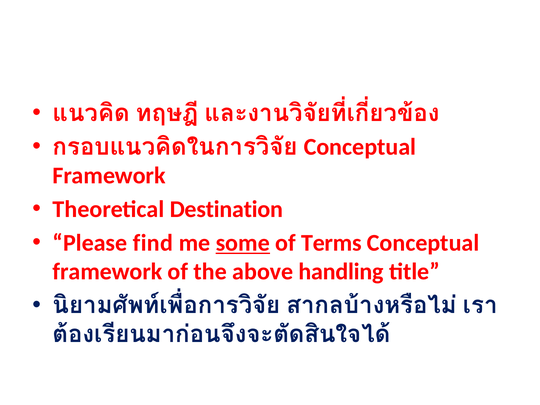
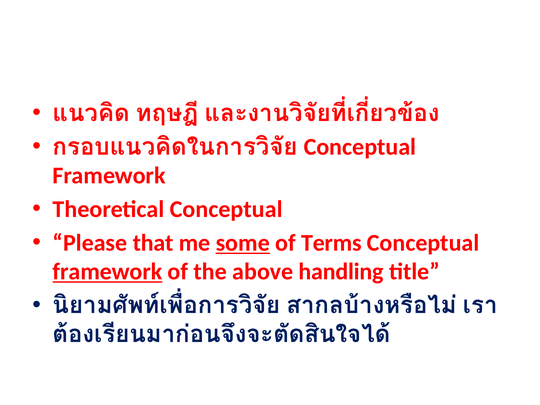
Theoretical Destination: Destination -> Conceptual
find: find -> that
framework at (107, 272) underline: none -> present
